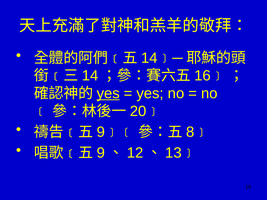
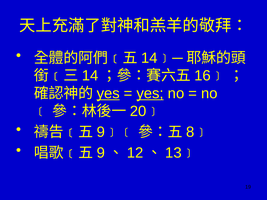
yes at (150, 94) underline: none -> present
